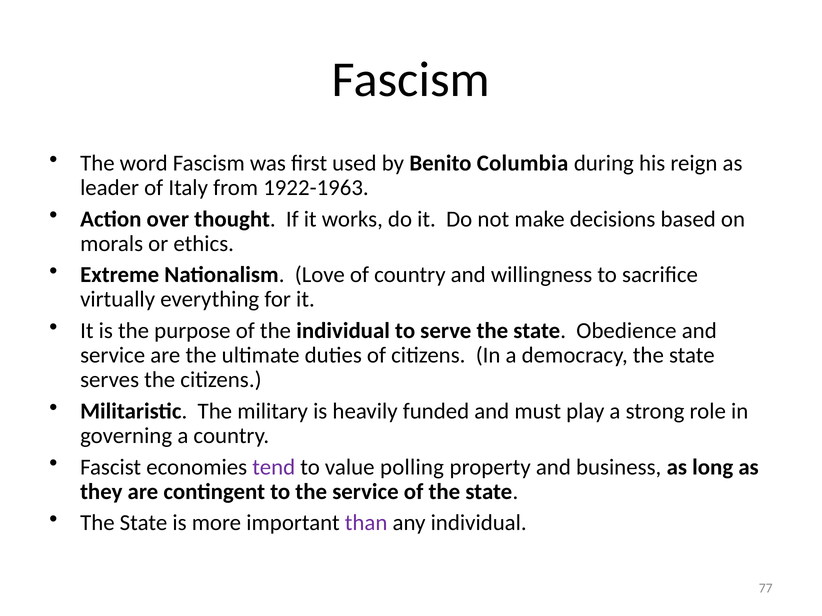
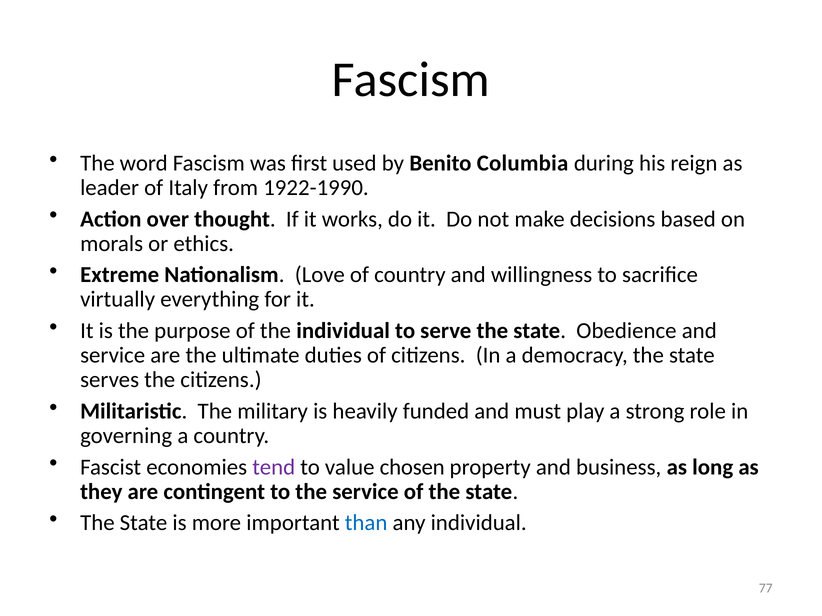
1922-1963: 1922-1963 -> 1922-1990
polling: polling -> chosen
than colour: purple -> blue
